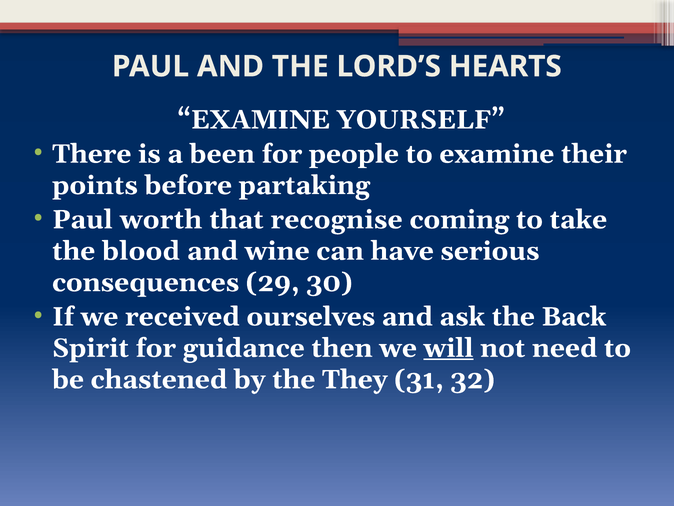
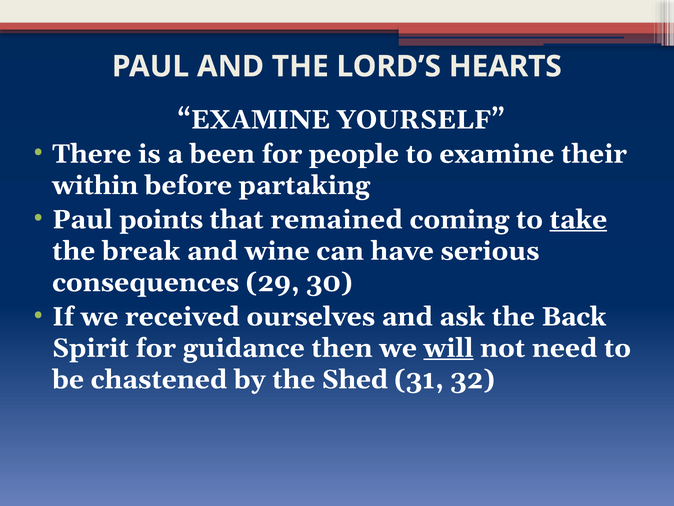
points: points -> within
worth: worth -> points
recognise: recognise -> remained
take underline: none -> present
blood: blood -> break
They: They -> Shed
